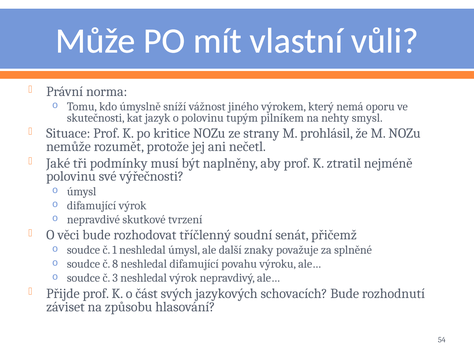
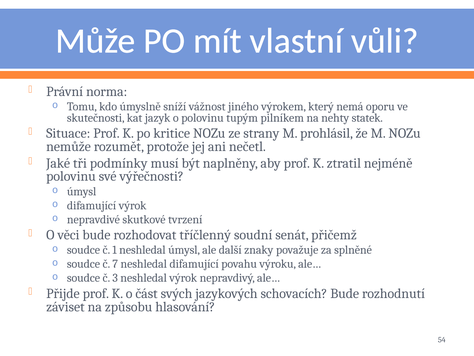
smysl: smysl -> statek
8: 8 -> 7
